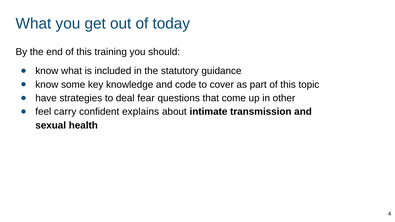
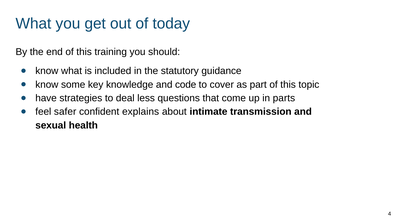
fear: fear -> less
other: other -> parts
carry: carry -> safer
